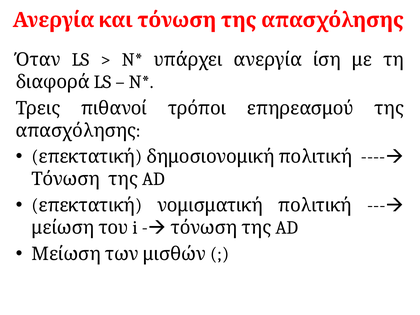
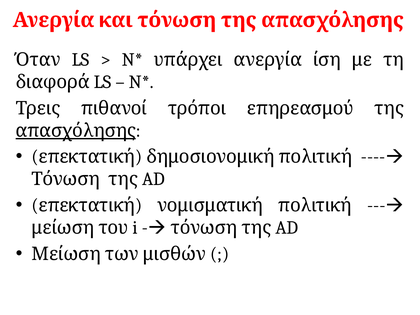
απασχόλησης underline: none -> present
